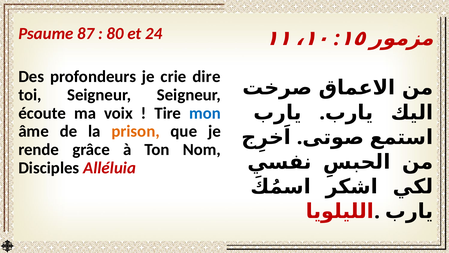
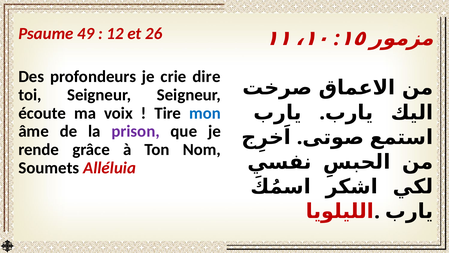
87: 87 -> 49
80: 80 -> 12
24: 24 -> 26
prison colour: orange -> purple
Disciples: Disciples -> Soumets
